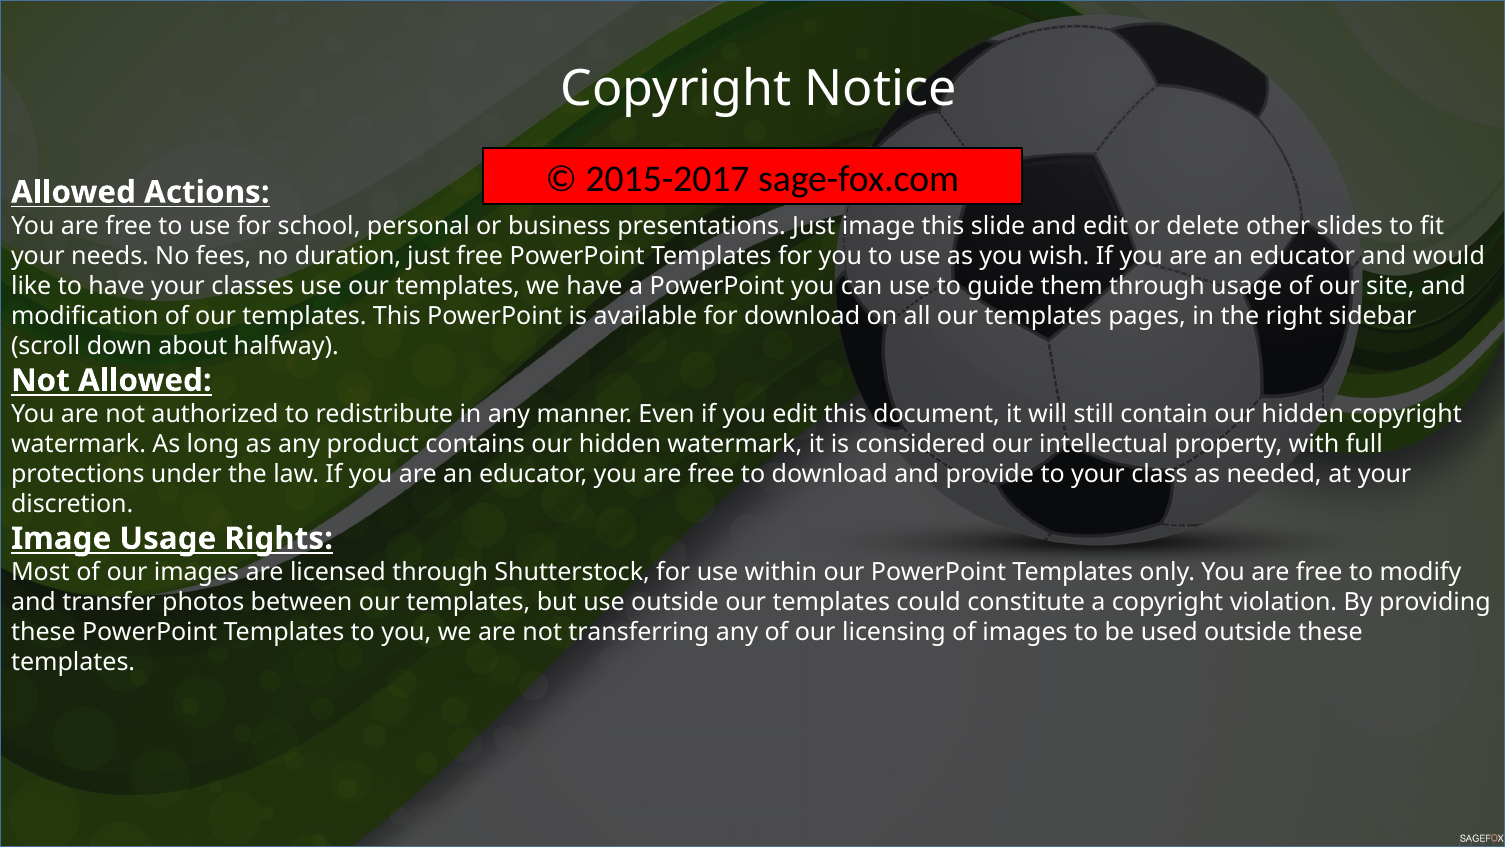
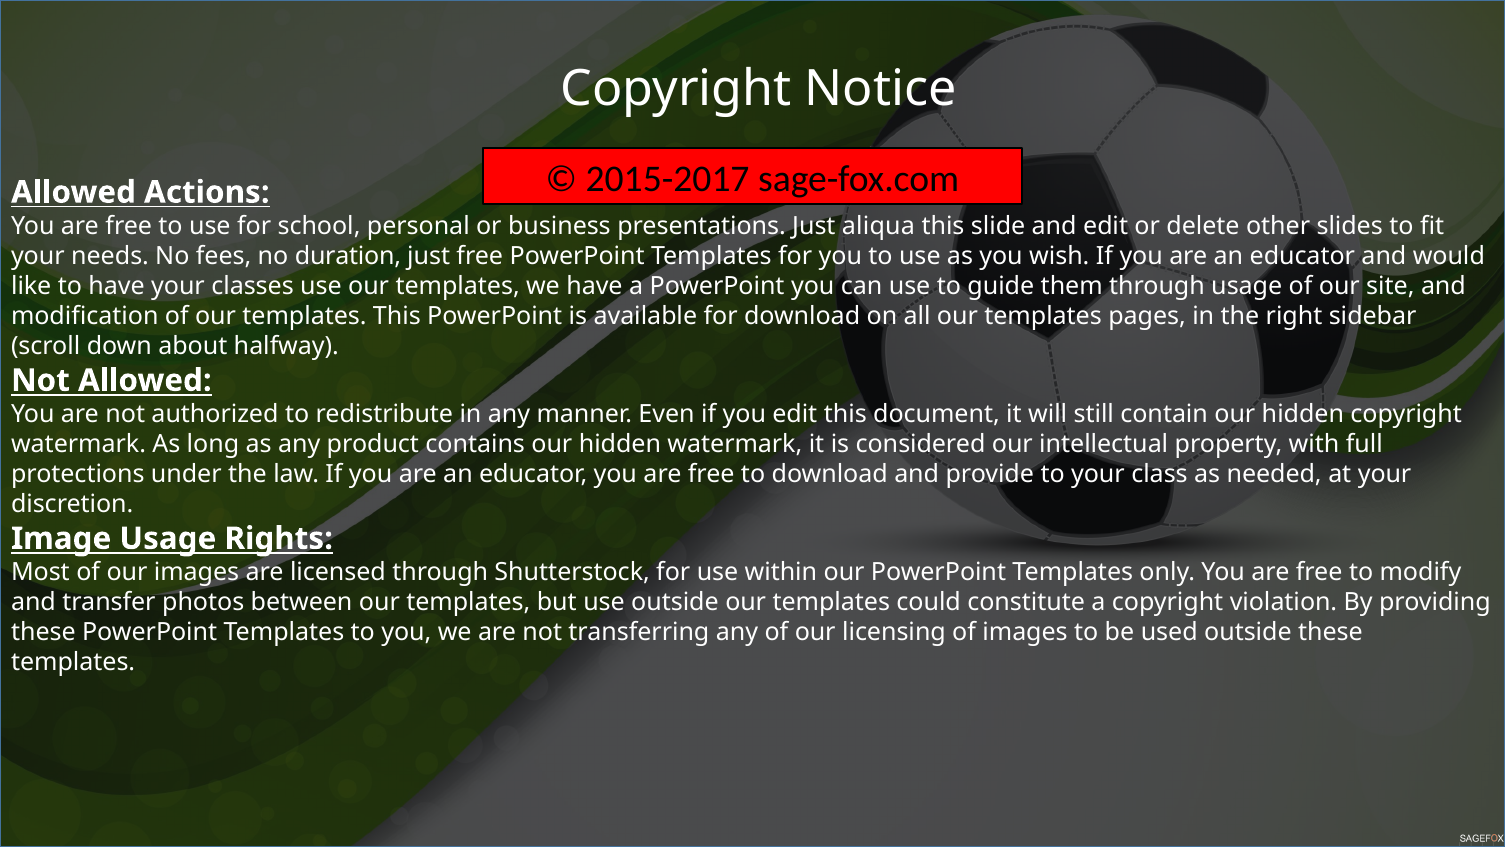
Just image: image -> aliqua
